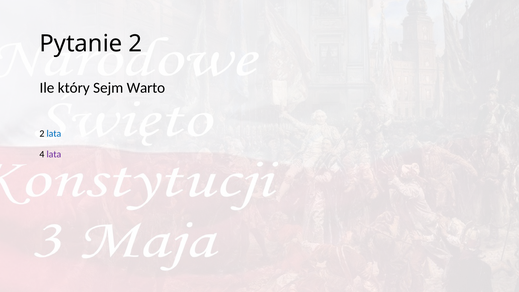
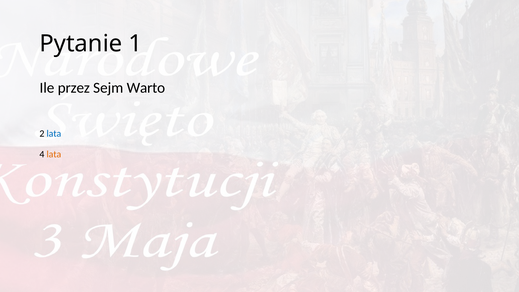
Pytanie 2: 2 -> 1
który: który -> przez
lata at (54, 154) colour: purple -> orange
